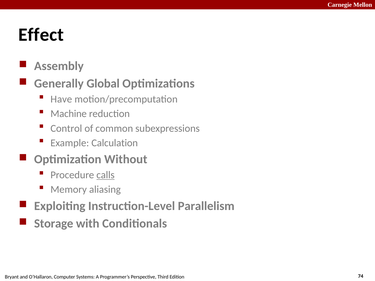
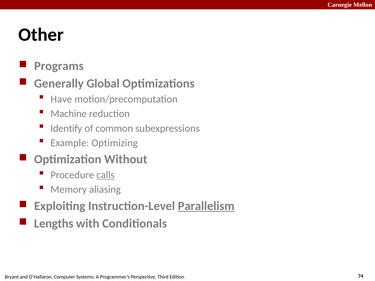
Effect: Effect -> Other
Assembly: Assembly -> Programs
Control: Control -> Identify
Calculation: Calculation -> Optimizing
Parallelism underline: none -> present
Storage: Storage -> Lengths
